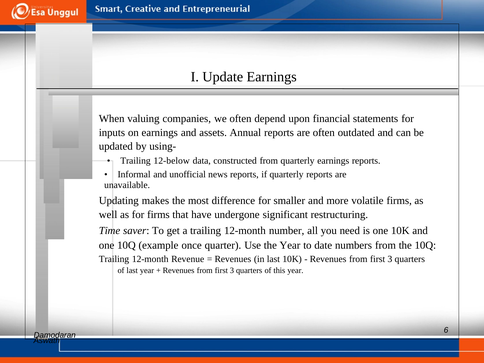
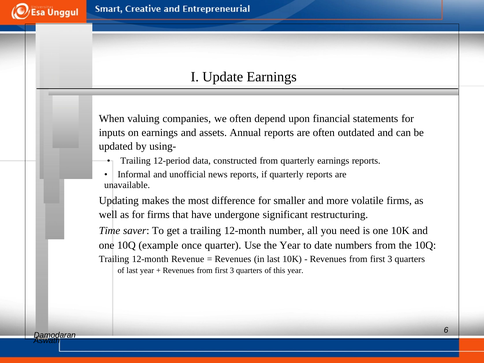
12-below: 12-below -> 12-period
